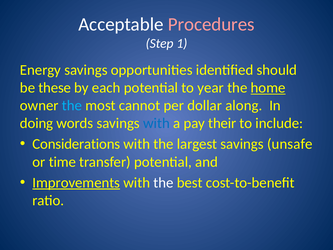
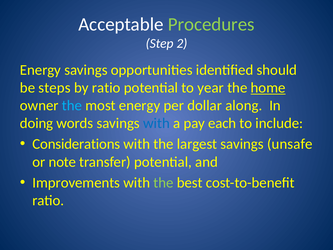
Procedures colour: pink -> light green
1: 1 -> 2
these: these -> steps
by each: each -> ratio
most cannot: cannot -> energy
their: their -> each
time: time -> note
Improvements underline: present -> none
the at (163, 182) colour: white -> light green
